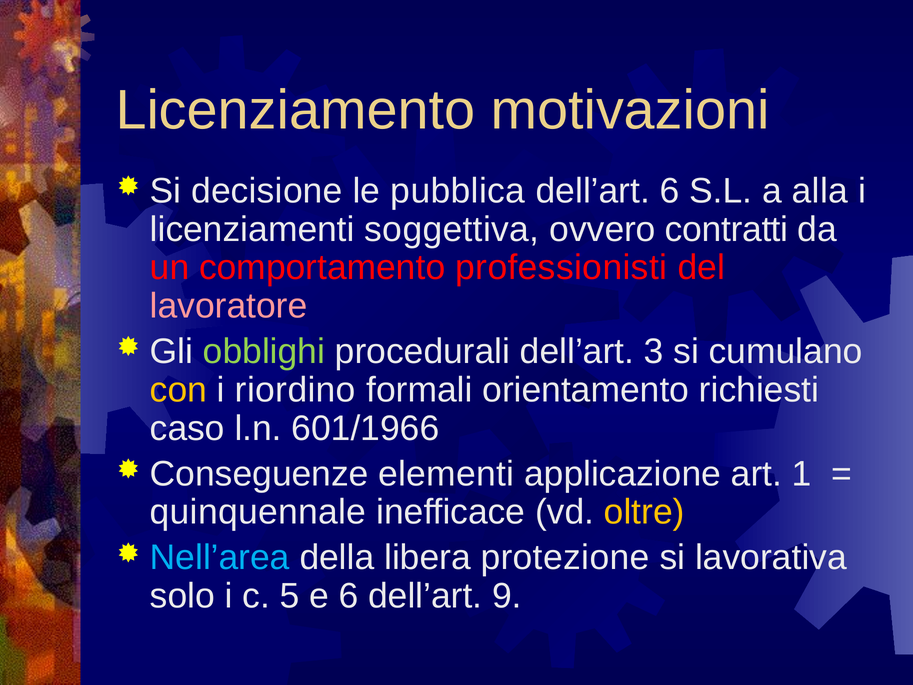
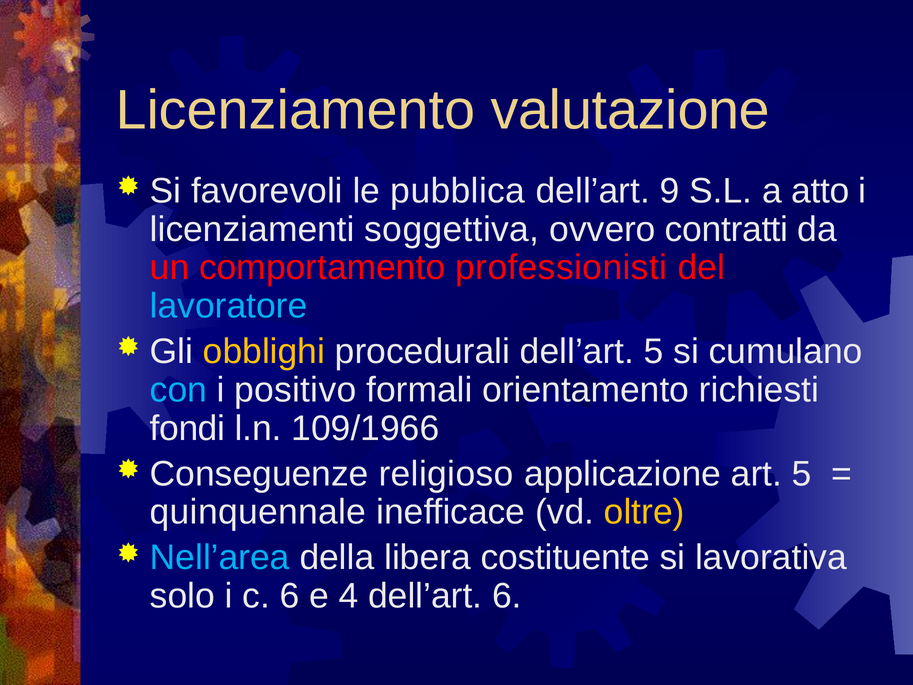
motivazioni: motivazioni -> valutazione
decisione: decisione -> favorevoli
dell’art 6: 6 -> 9
alla: alla -> atto
lavoratore colour: pink -> light blue
obblighi colour: light green -> yellow
dell’art 3: 3 -> 5
con colour: yellow -> light blue
riordino: riordino -> positivo
caso: caso -> fondi
601/1966: 601/1966 -> 109/1966
elementi: elementi -> religioso
art 1: 1 -> 5
protezione: protezione -> costituente
c 5: 5 -> 6
e 6: 6 -> 4
dell’art 9: 9 -> 6
